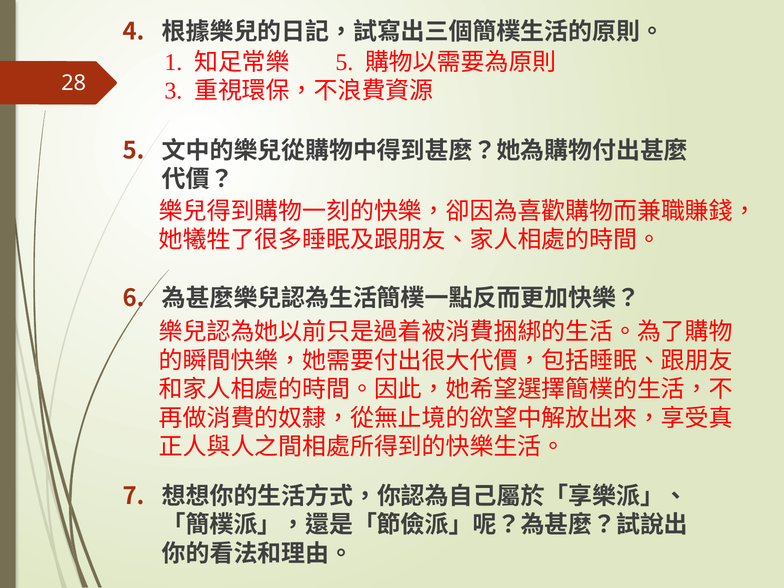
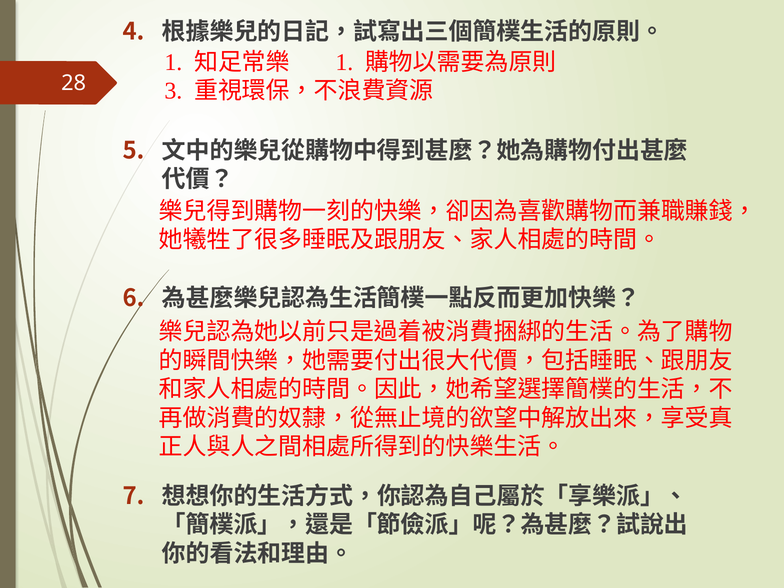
5 at (344, 62): 5 -> 1
